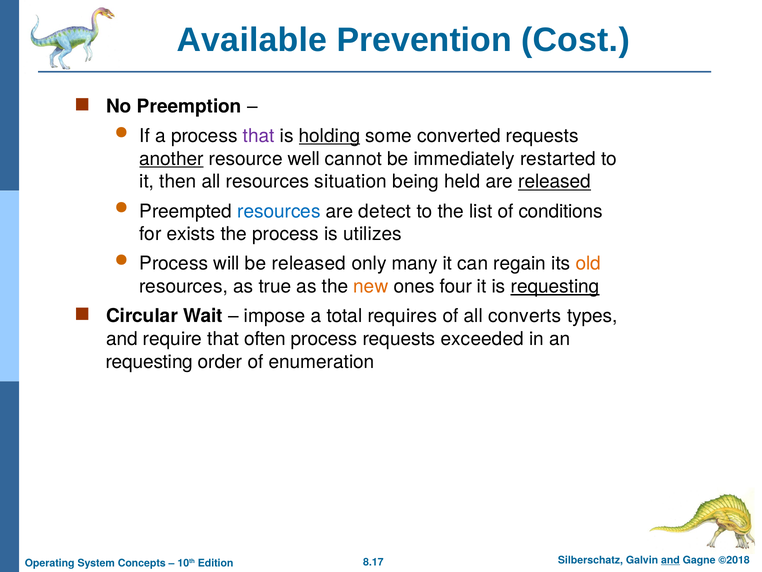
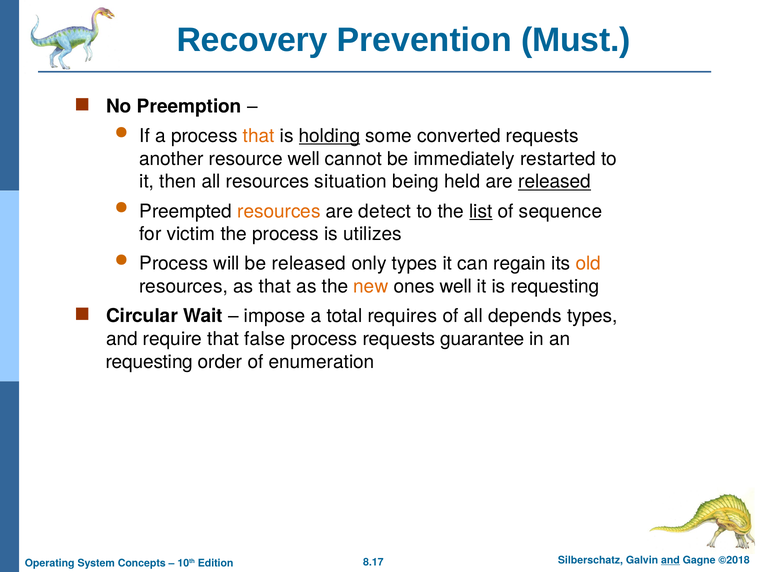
Available: Available -> Recovery
Cost: Cost -> Must
that at (259, 136) colour: purple -> orange
another underline: present -> none
resources at (279, 211) colour: blue -> orange
list underline: none -> present
conditions: conditions -> sequence
exists: exists -> victim
only many: many -> types
as true: true -> that
ones four: four -> well
requesting at (555, 286) underline: present -> none
converts: converts -> depends
often: often -> false
exceeded: exceeded -> guarantee
